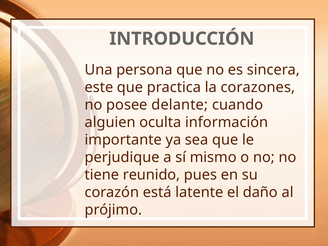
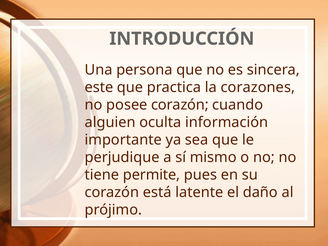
posee delante: delante -> corazón
reunido: reunido -> permite
